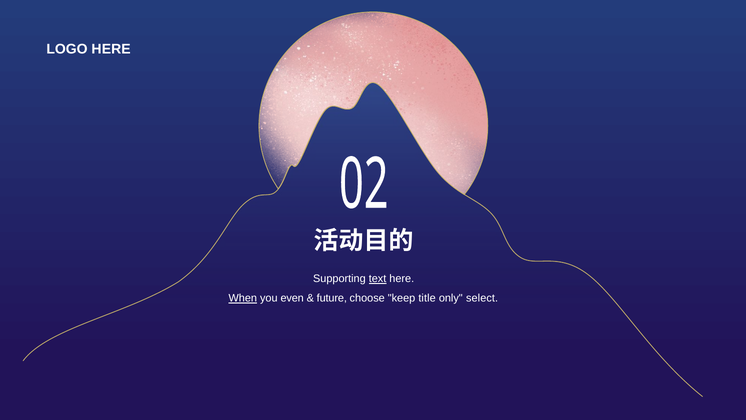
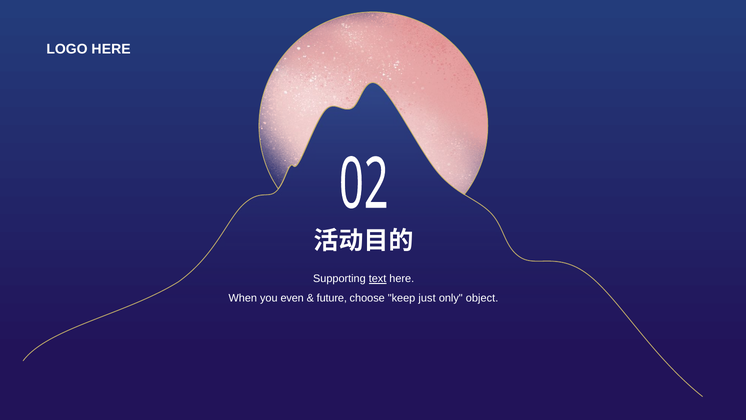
When underline: present -> none
title: title -> just
select: select -> object
